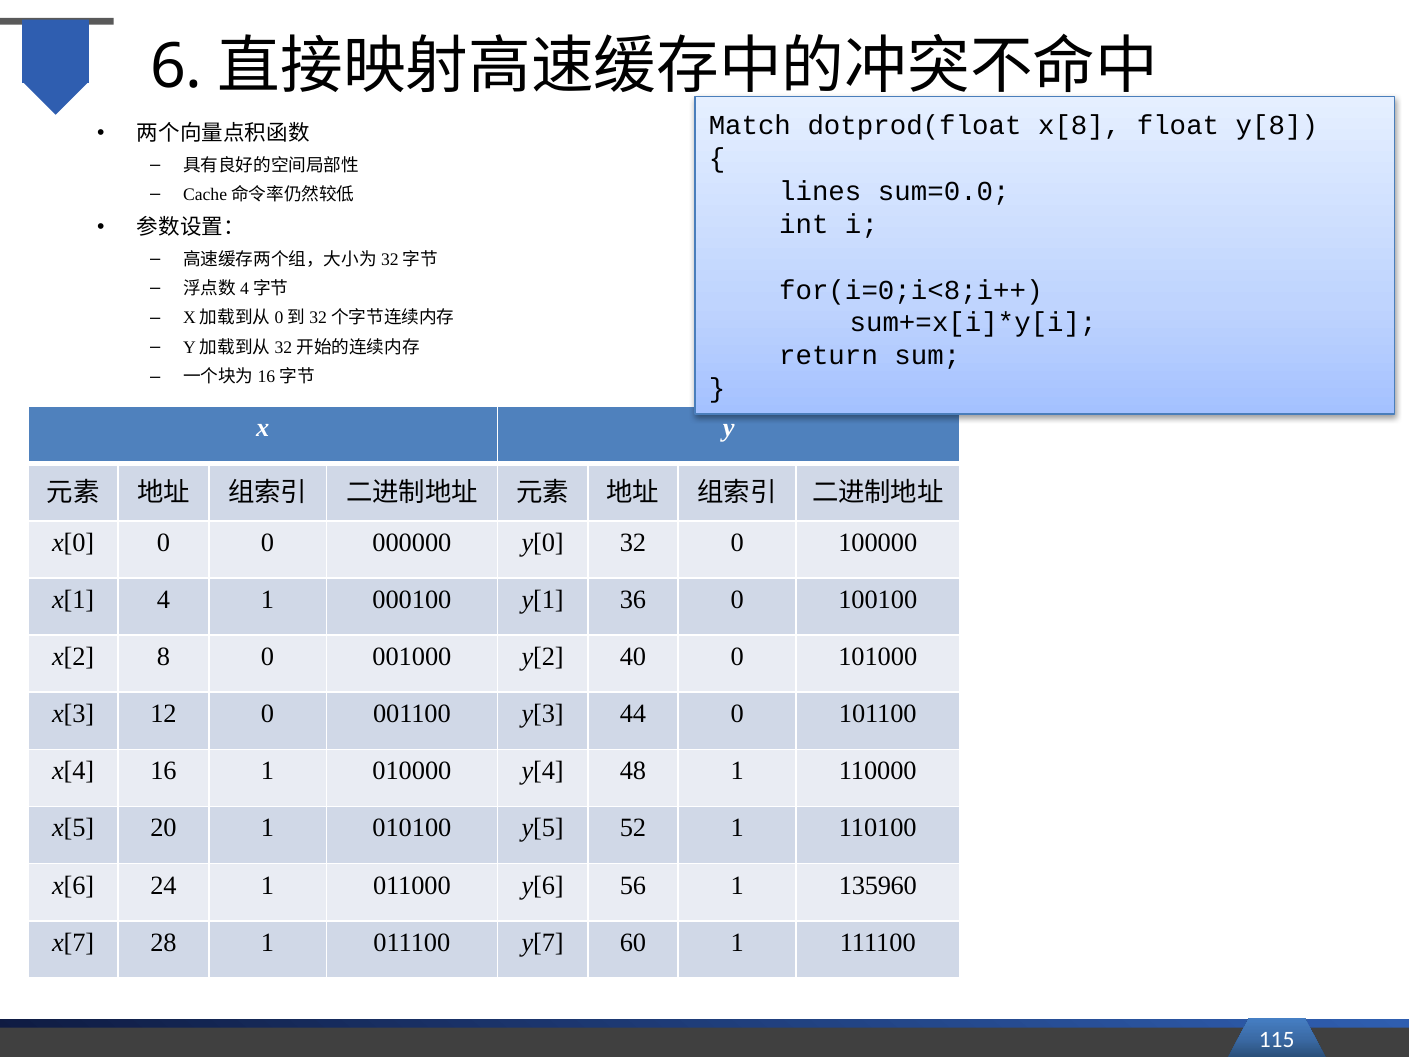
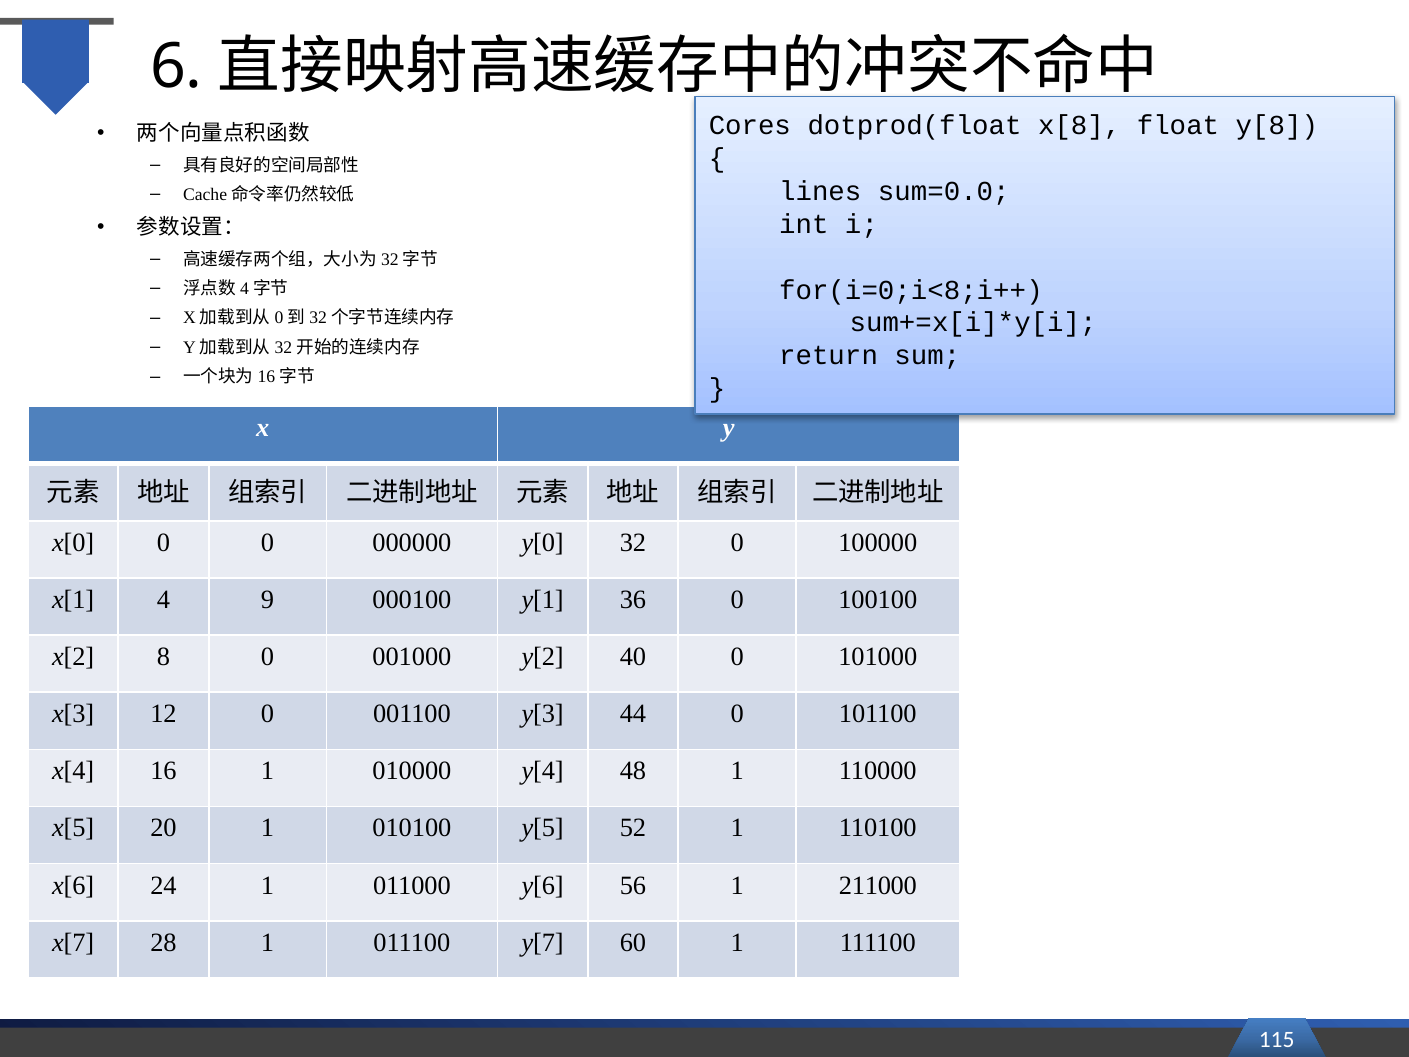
Match: Match -> Cores
4 1: 1 -> 9
135960: 135960 -> 211000
